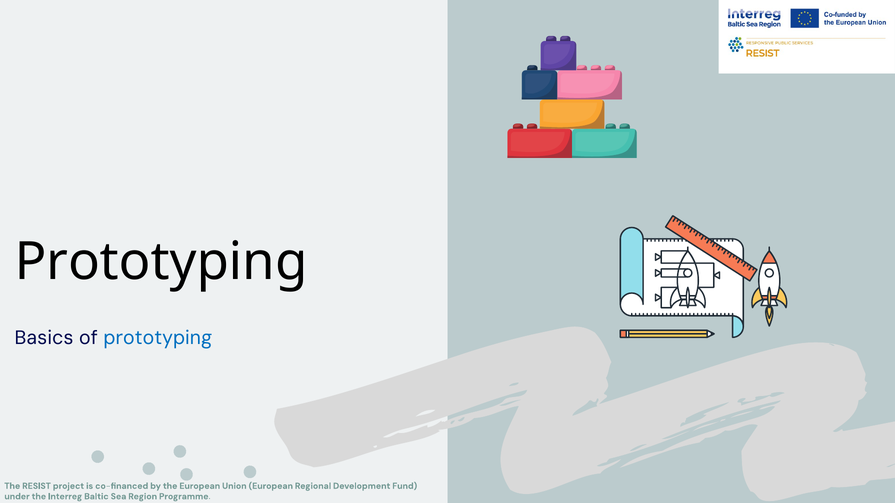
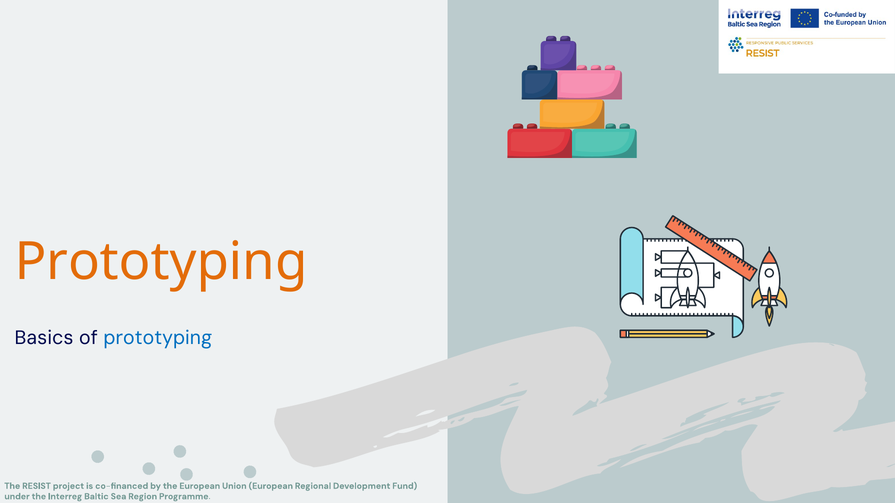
Prototyping at (161, 262) colour: black -> orange
